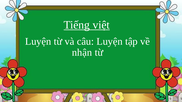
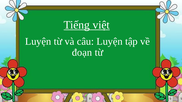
nhận: nhận -> đoạn
